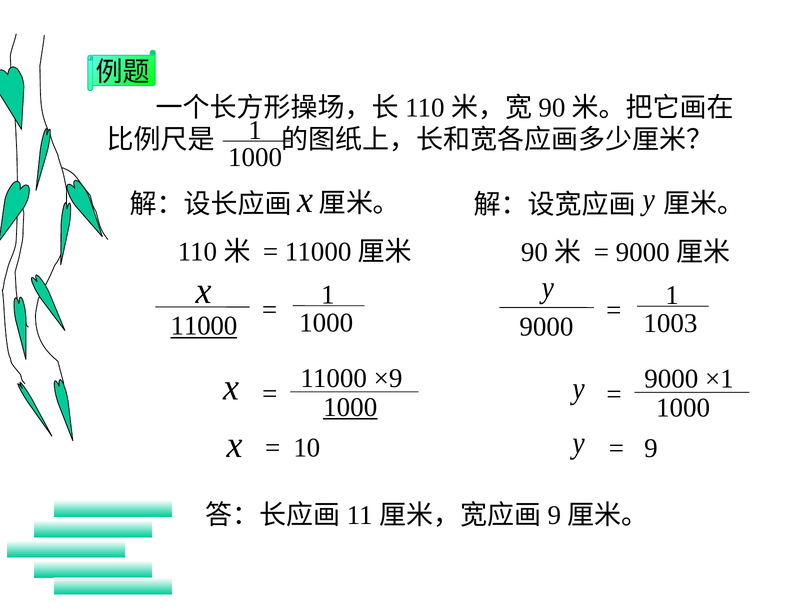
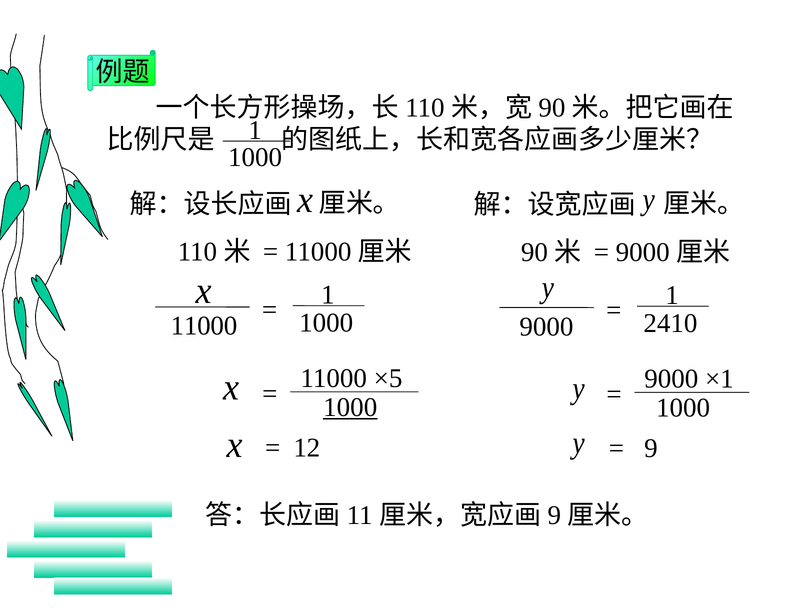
1003: 1003 -> 2410
11000 at (204, 326) underline: present -> none
×9: ×9 -> ×5
10: 10 -> 12
